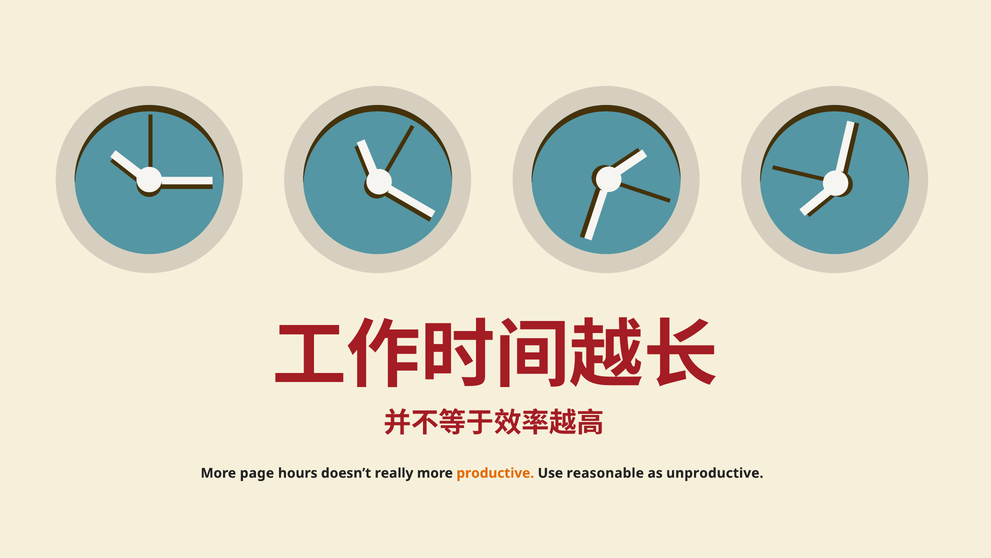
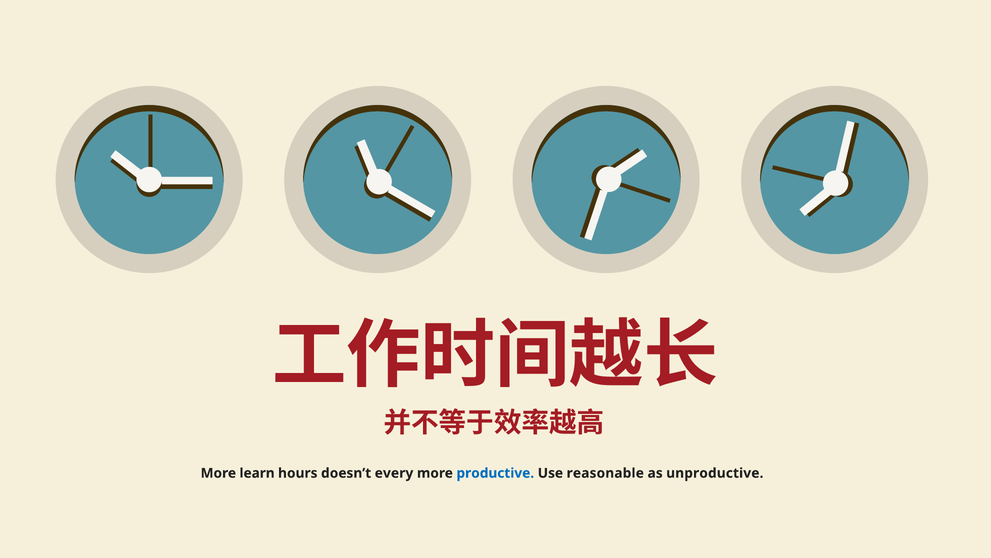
page: page -> learn
really: really -> every
productive colour: orange -> blue
